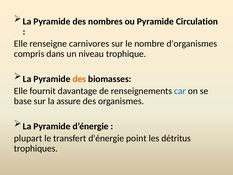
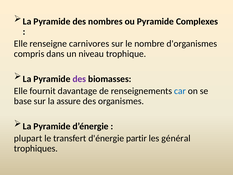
Circulation: Circulation -> Complexes
des at (79, 79) colour: orange -> purple
point: point -> partir
détritus: détritus -> général
